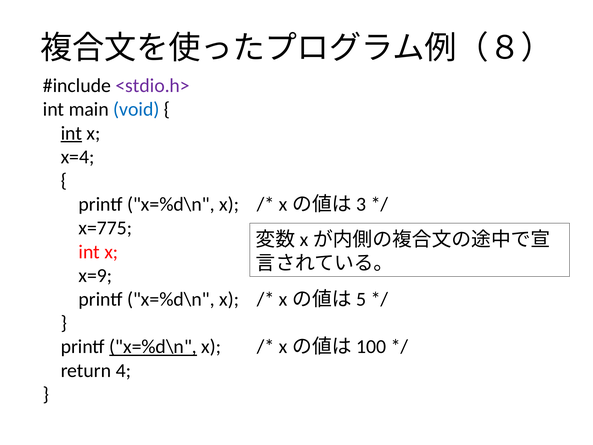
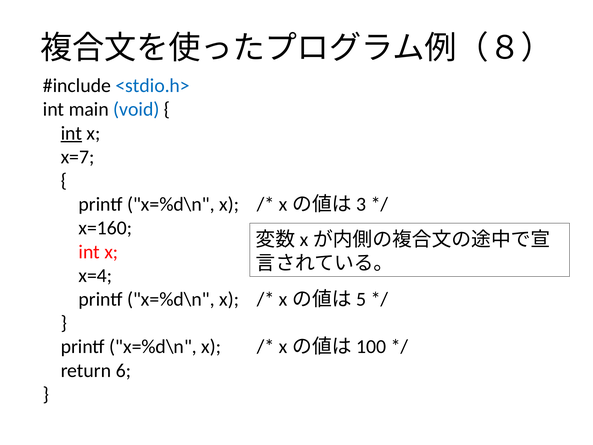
<stdio.h> colour: purple -> blue
x=4: x=4 -> x=7
x=775: x=775 -> x=160
x=9: x=9 -> x=4
x=%d\n at (153, 347) underline: present -> none
4: 4 -> 6
